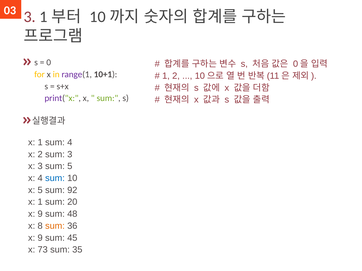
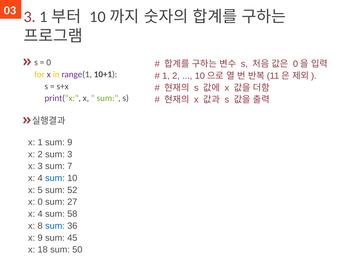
sum 4: 4 -> 9
sum 5: 5 -> 7
92: 92 -> 52
1 at (40, 202): 1 -> 0
20: 20 -> 27
9 at (40, 214): 9 -> 4
48: 48 -> 58
sum at (55, 226) colour: orange -> blue
73: 73 -> 18
35: 35 -> 50
